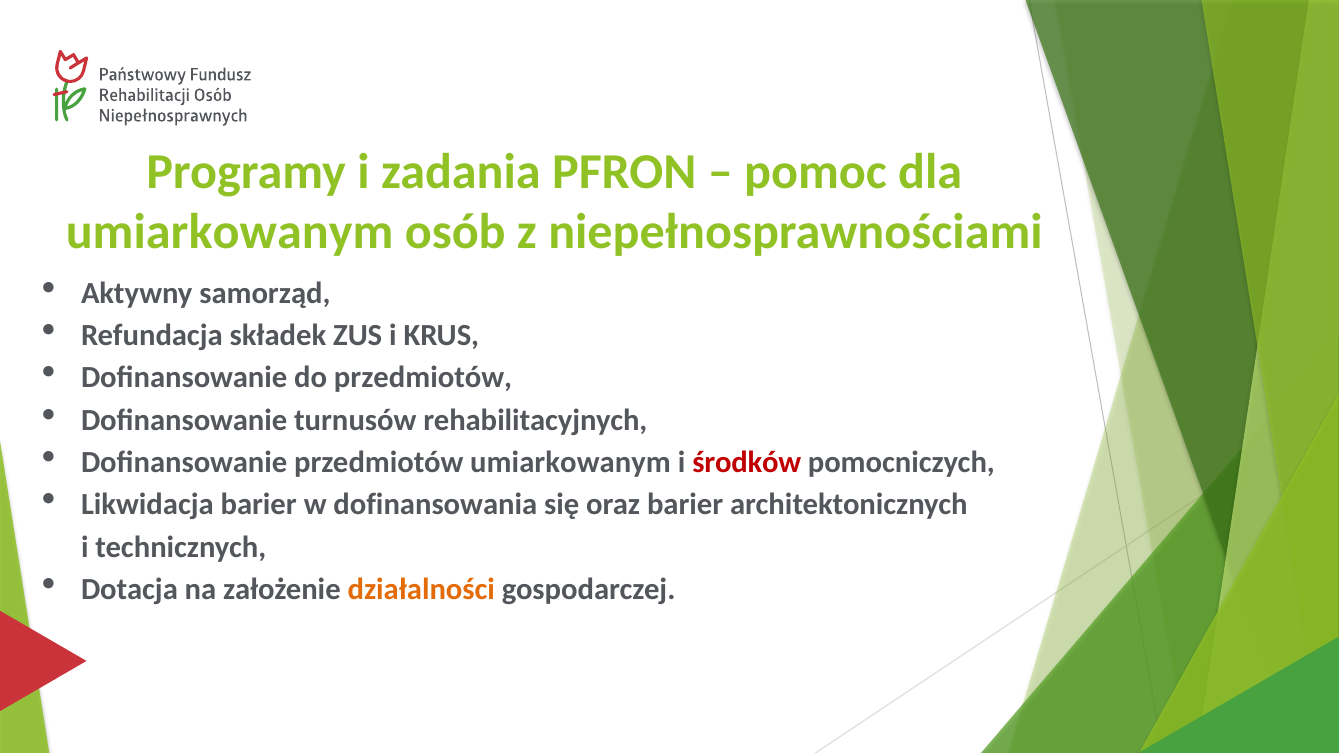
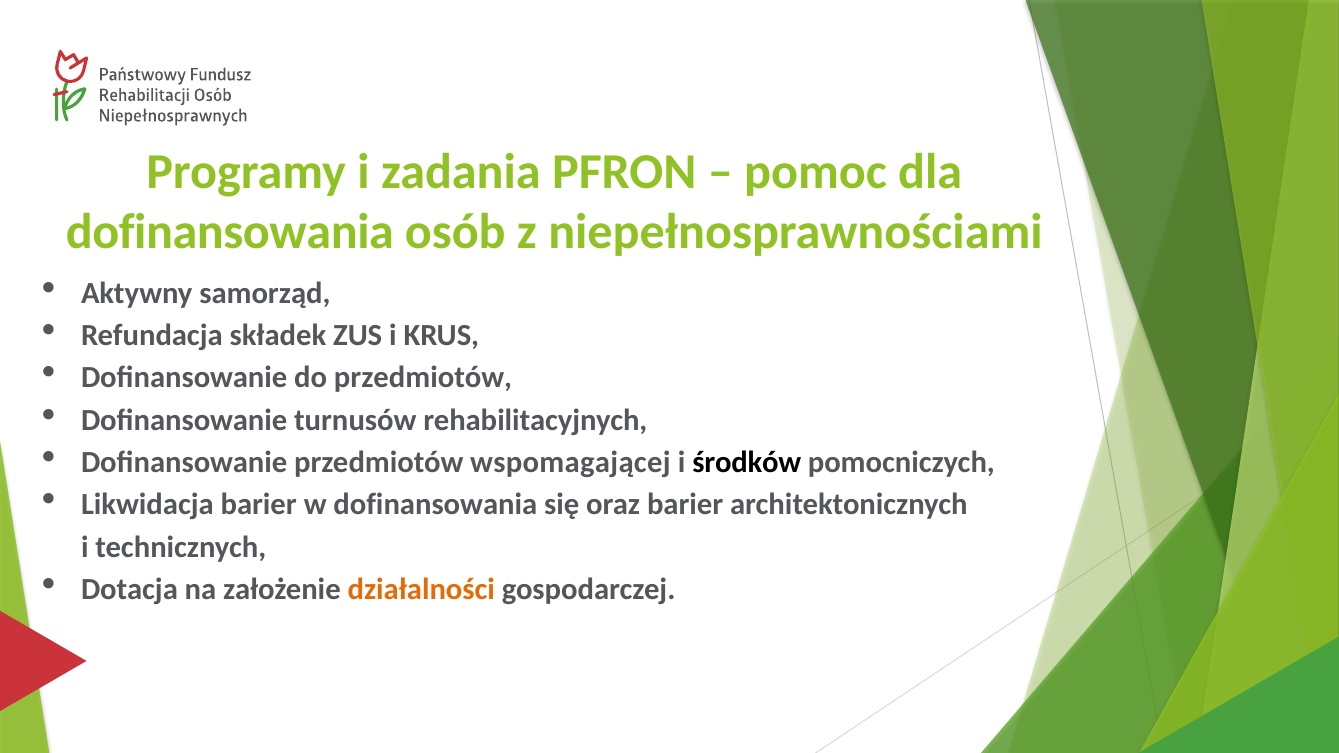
umiarkowanym at (230, 232): umiarkowanym -> dofinansowania
przedmiotów umiarkowanym: umiarkowanym -> wspomagającej
środków colour: red -> black
